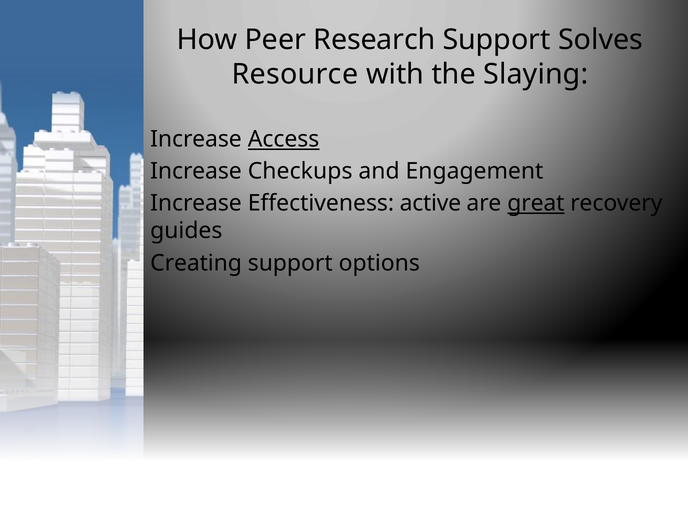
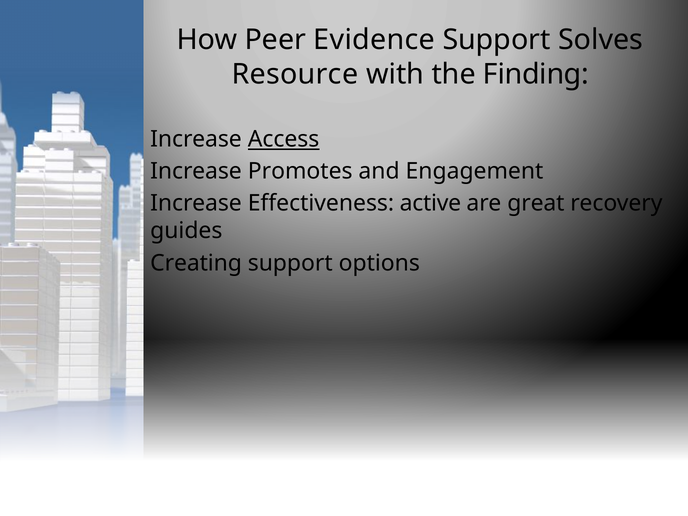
Research: Research -> Evidence
Slaying: Slaying -> Finding
Checkups: Checkups -> Promotes
great underline: present -> none
